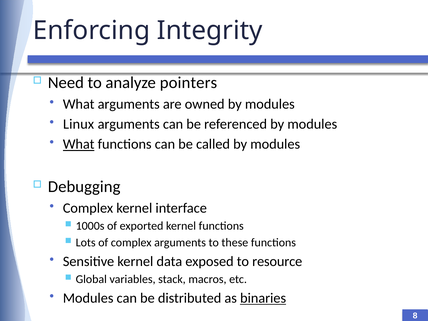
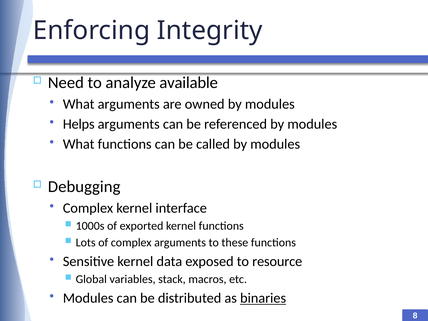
pointers: pointers -> available
Linux: Linux -> Helps
What at (79, 144) underline: present -> none
